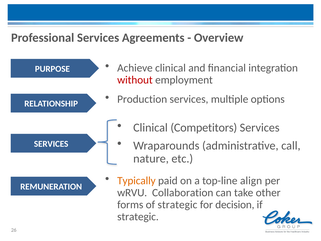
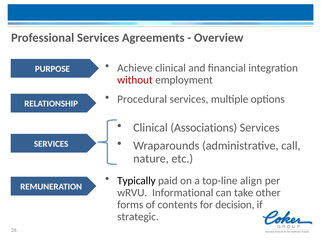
Production: Production -> Procedural
Competitors: Competitors -> Associations
Typically colour: orange -> black
Collaboration: Collaboration -> Informational
of strategic: strategic -> contents
